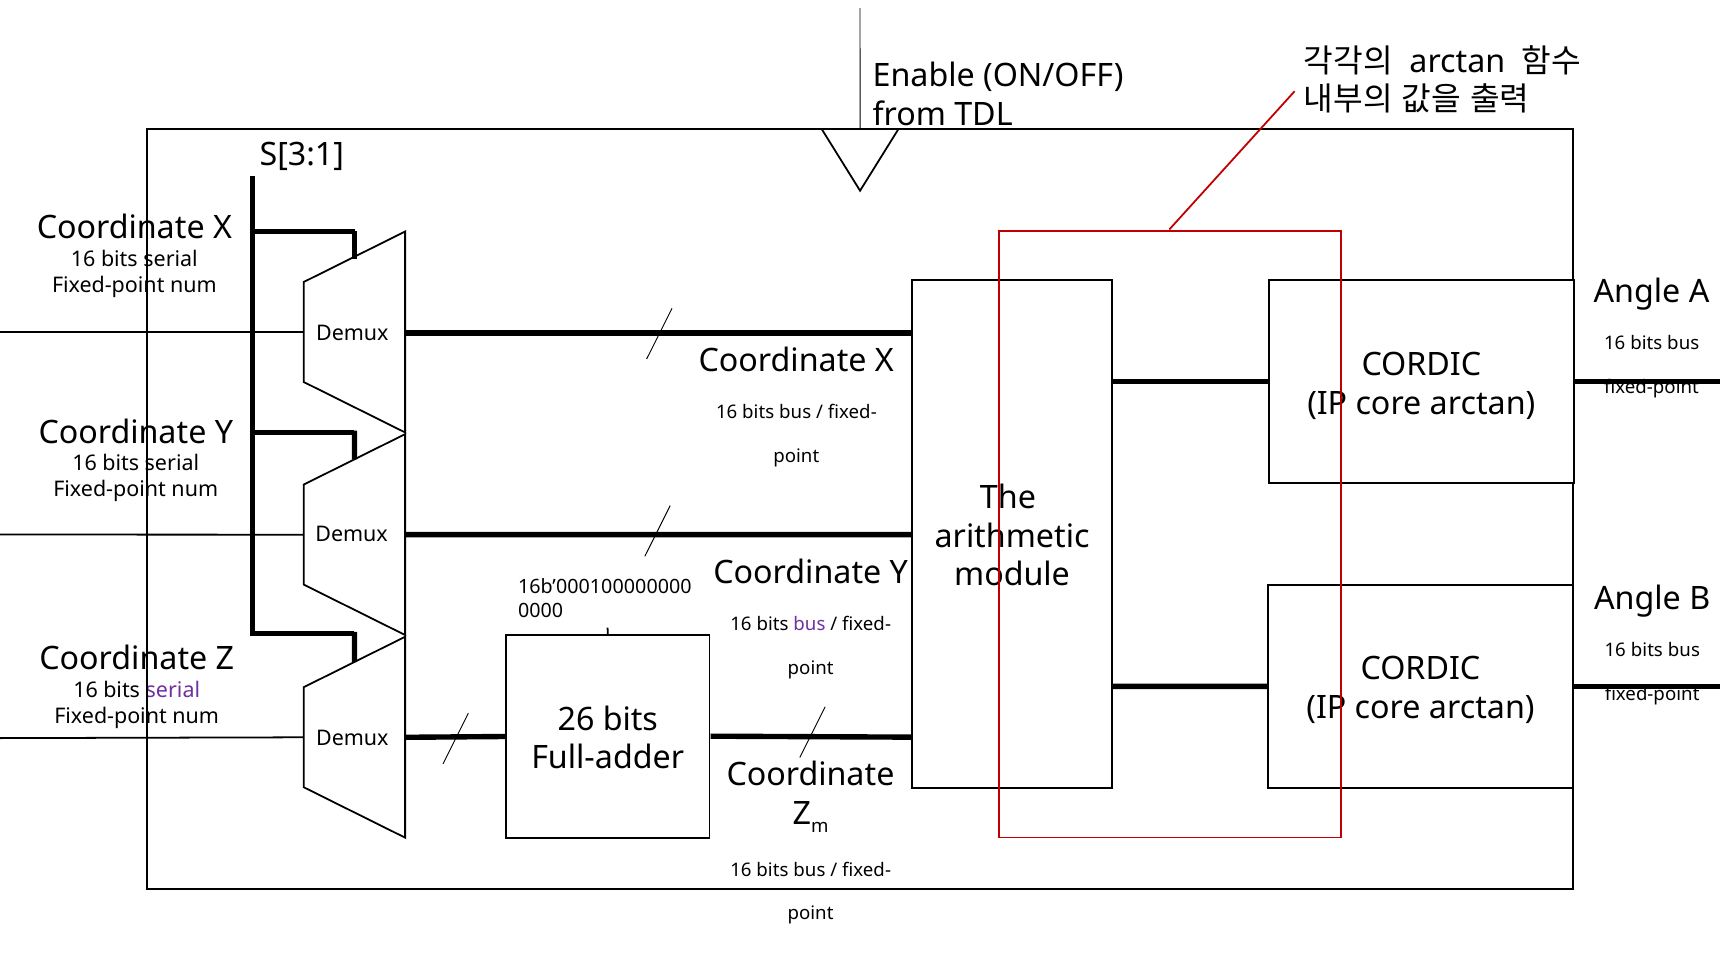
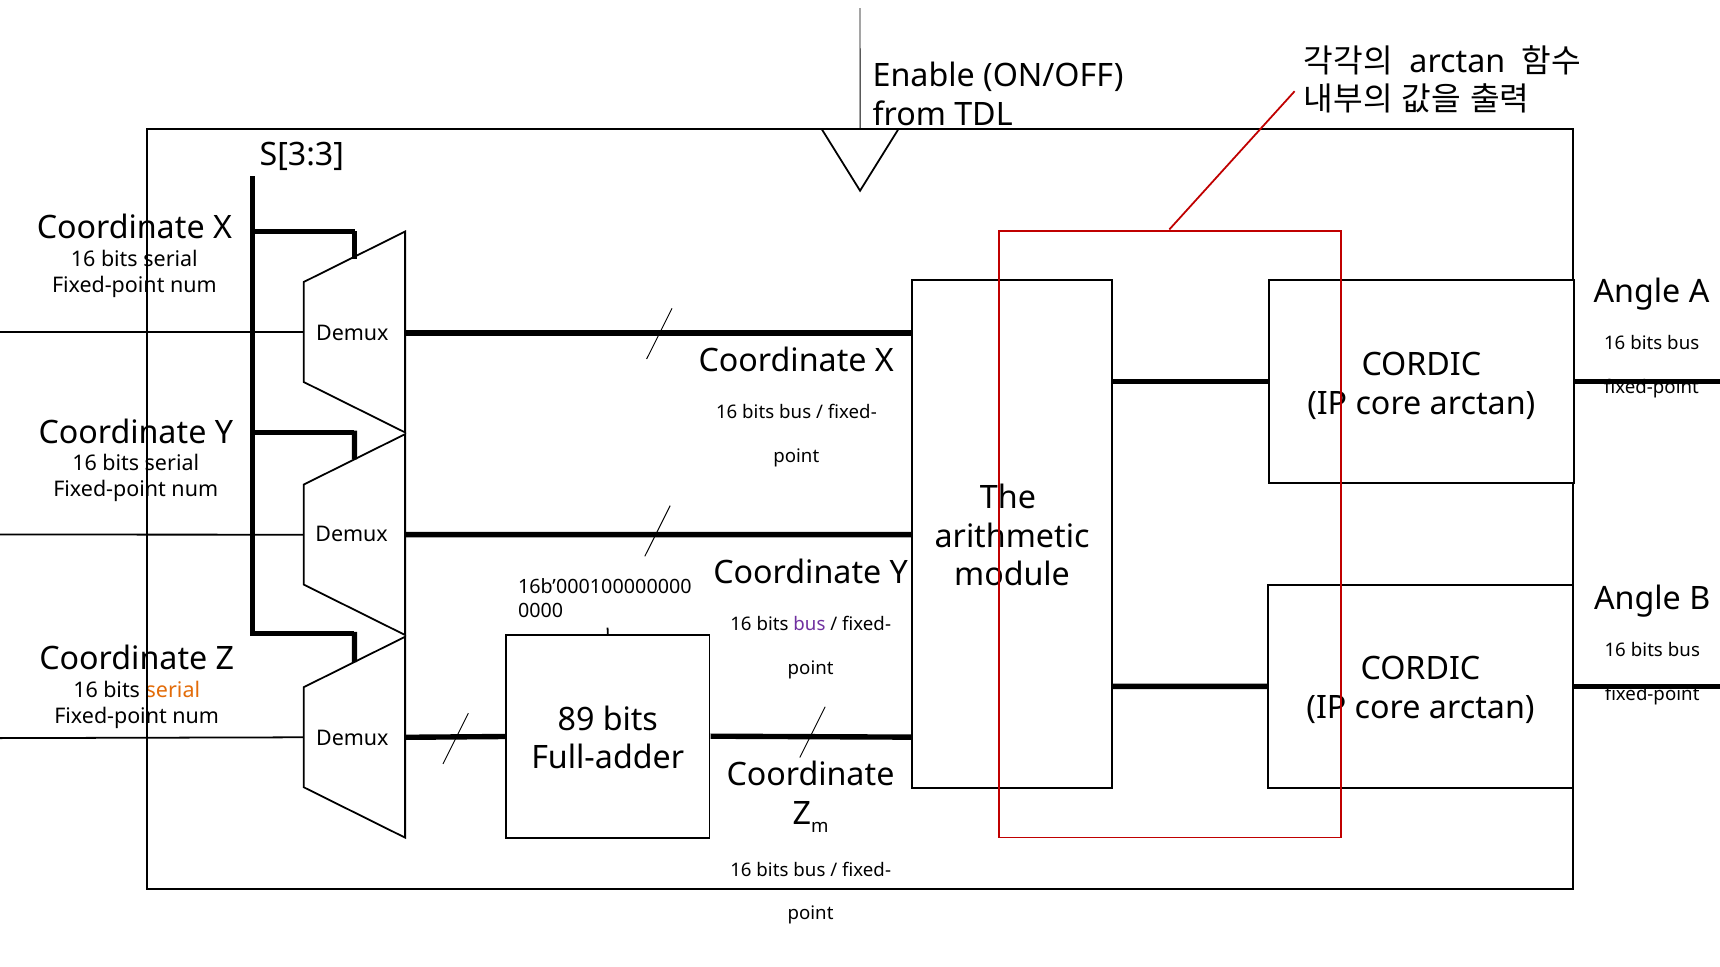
S[3:1: S[3:1 -> S[3:3
serial at (173, 691) colour: purple -> orange
26: 26 -> 89
